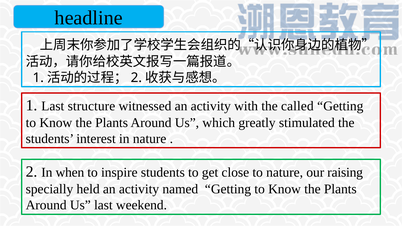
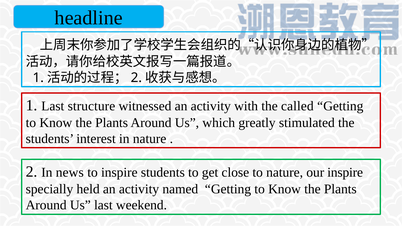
when: when -> news
our raising: raising -> inspire
